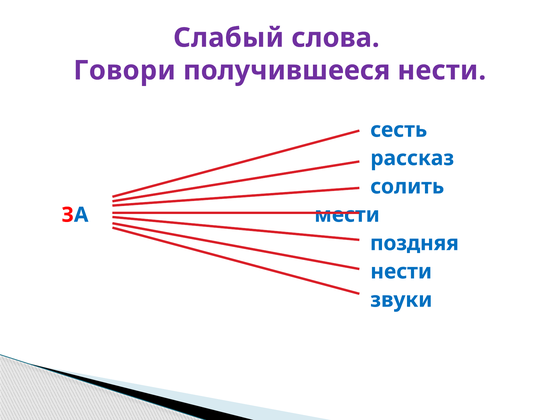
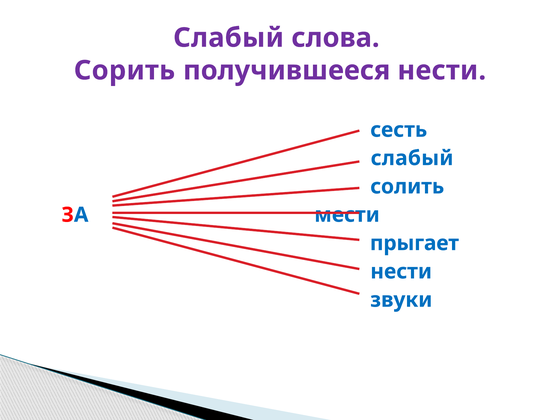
Говори: Говори -> Сорить
рассказ at (412, 158): рассказ -> слабый
поздняя: поздняя -> прыгает
